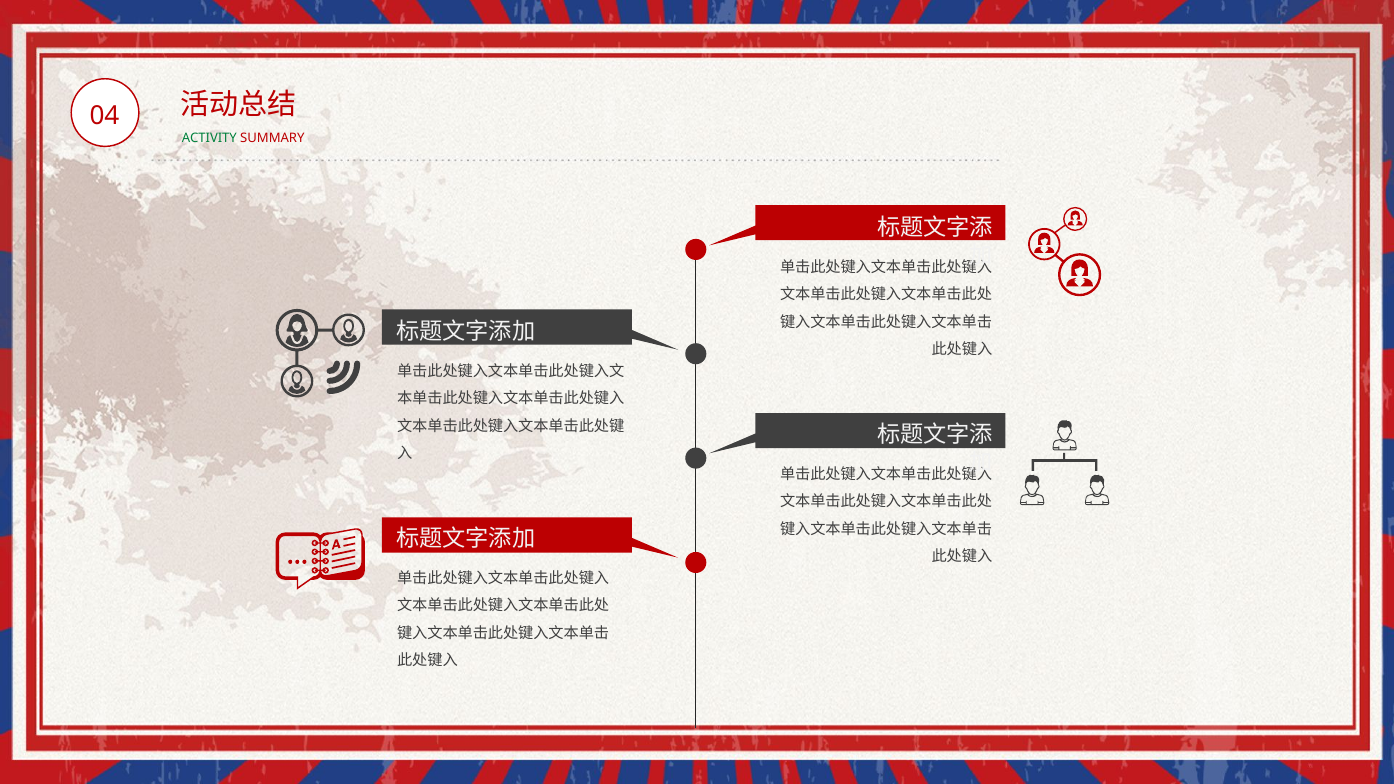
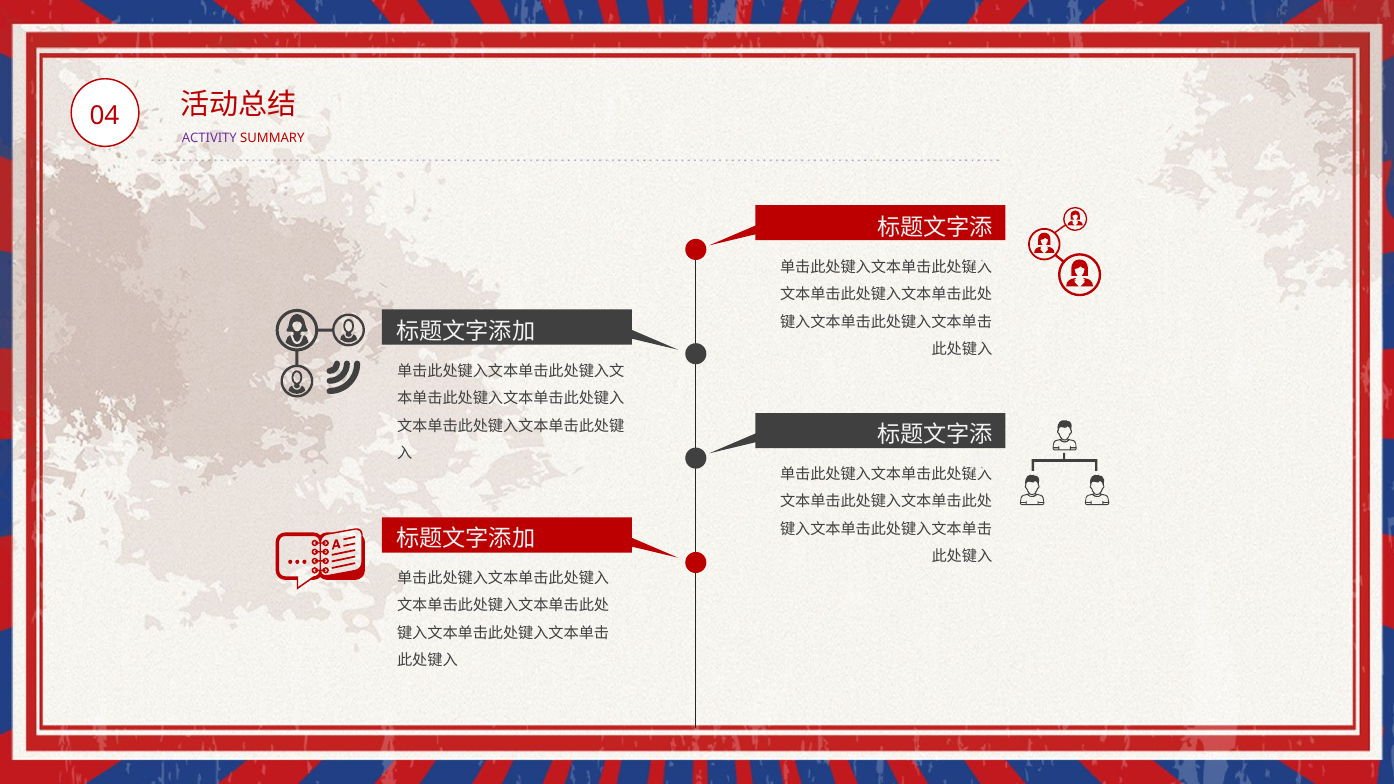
ACTIVITY colour: green -> purple
